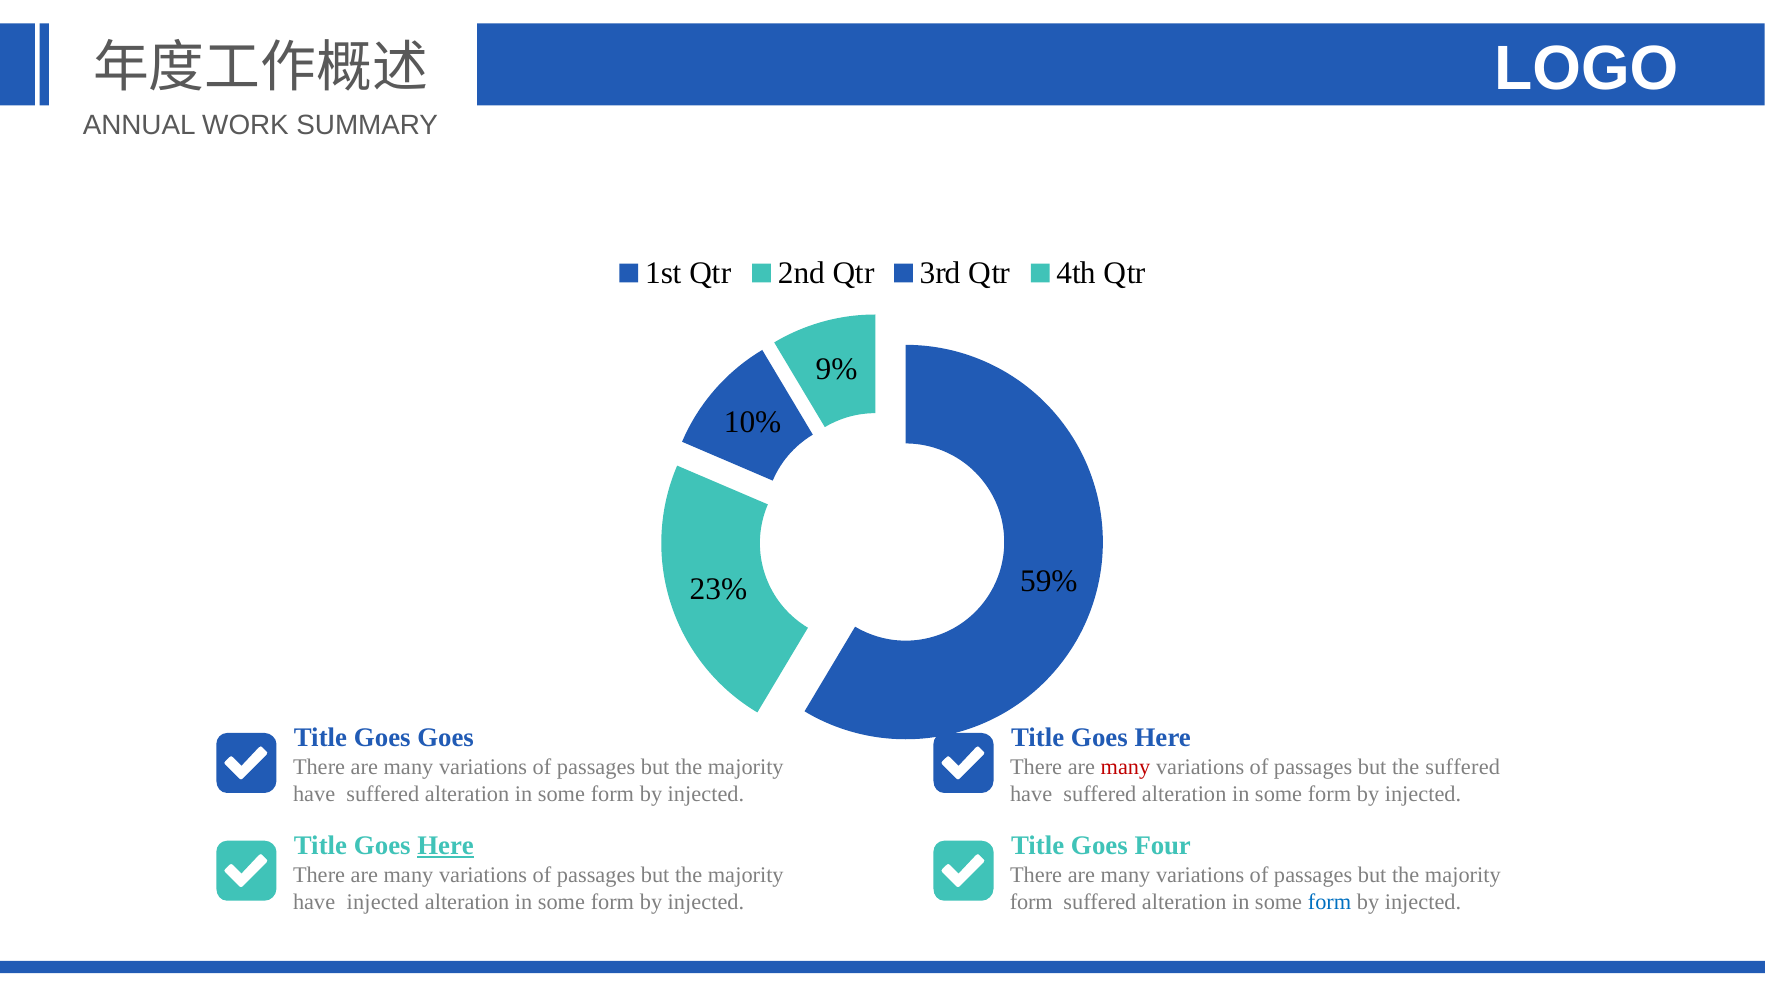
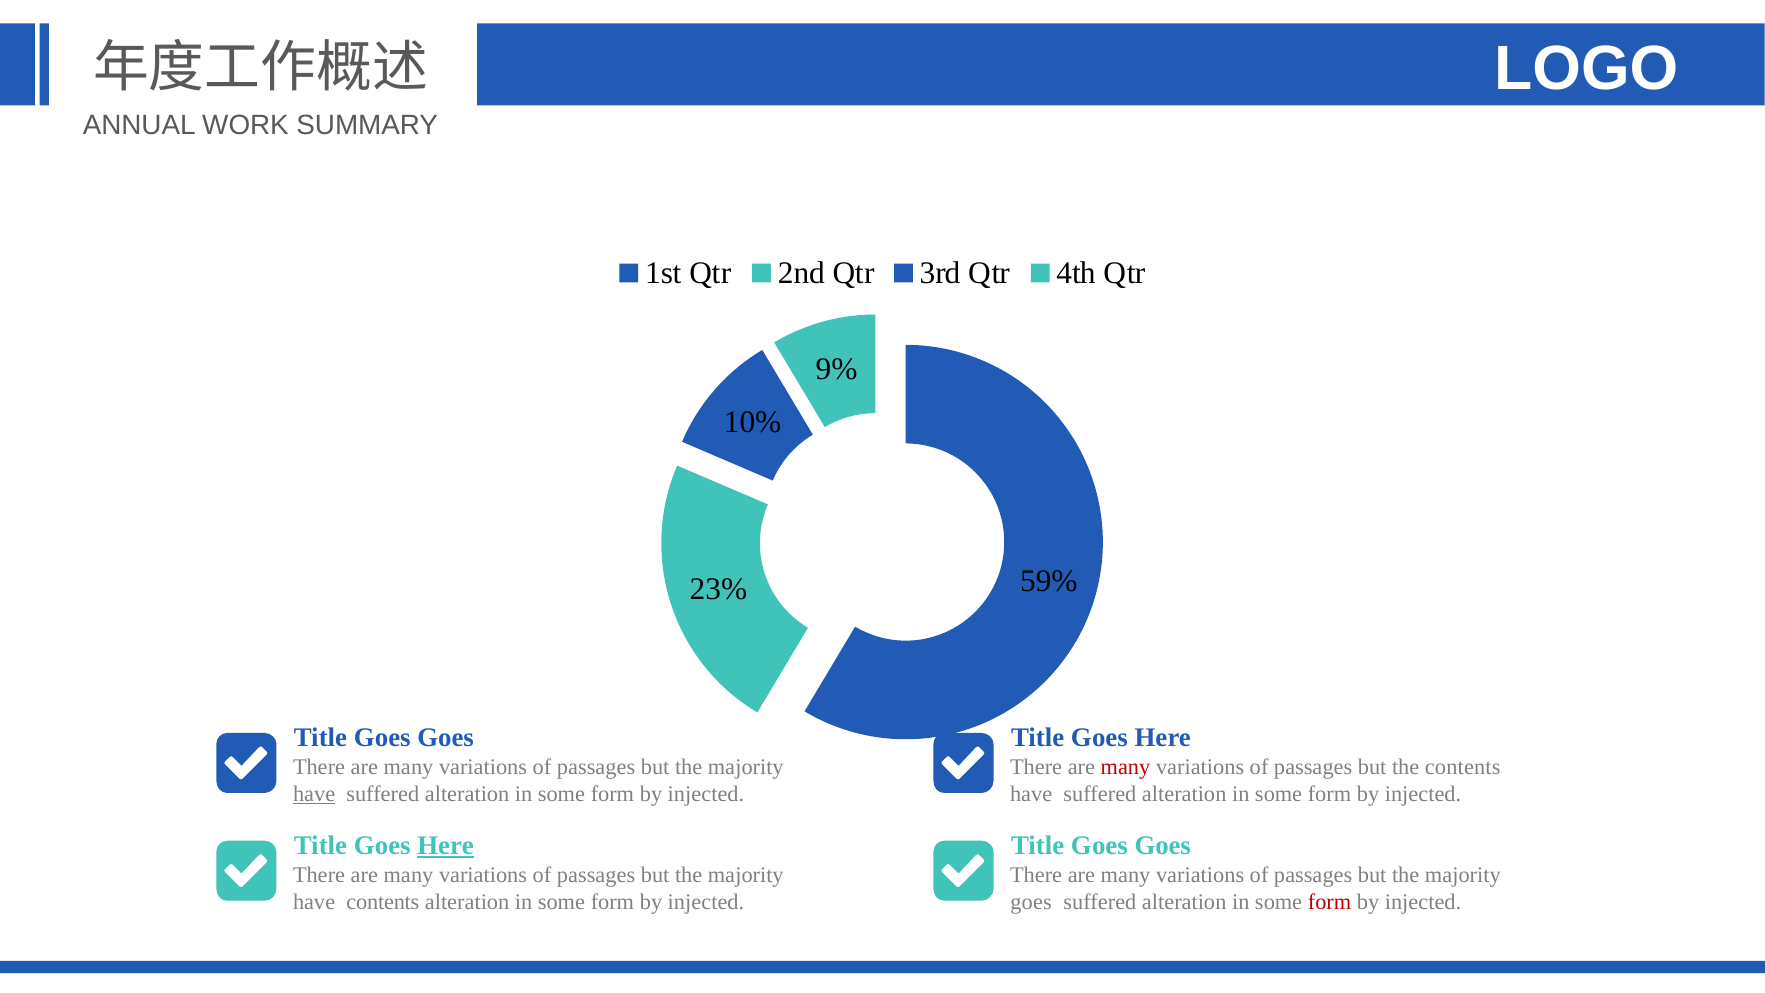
the suffered: suffered -> contents
have at (314, 794) underline: none -> present
Four at (1163, 845): Four -> Goes
have injected: injected -> contents
form at (1031, 901): form -> goes
form at (1330, 901) colour: blue -> red
